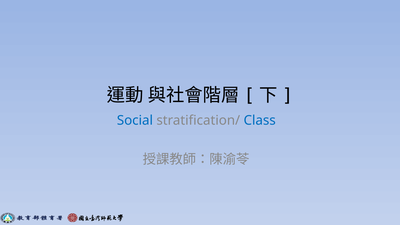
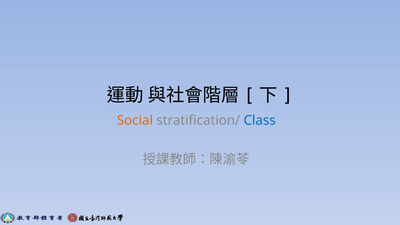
Social colour: blue -> orange
